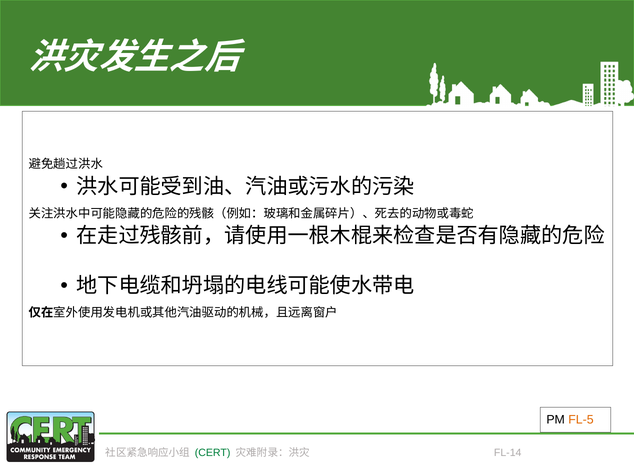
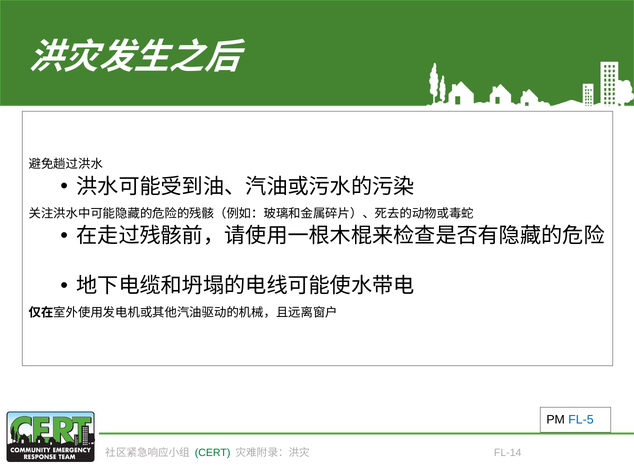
FL-5 colour: orange -> blue
